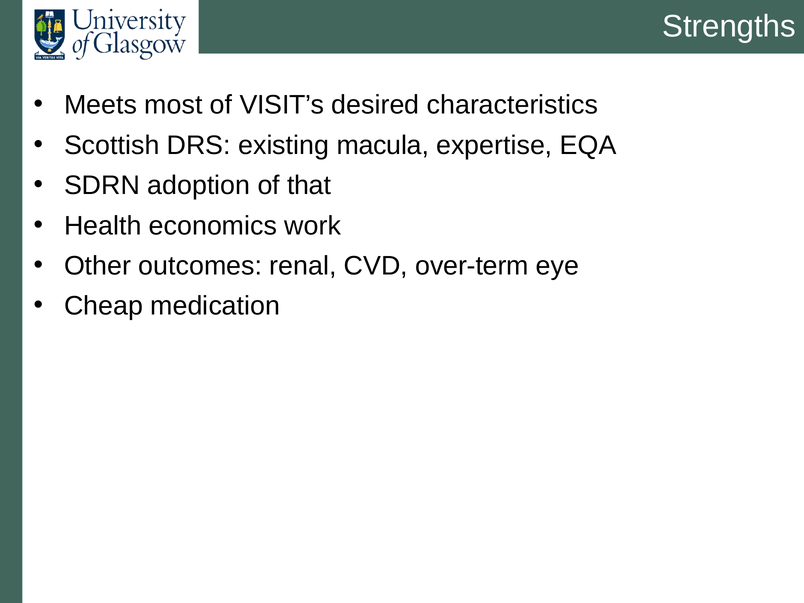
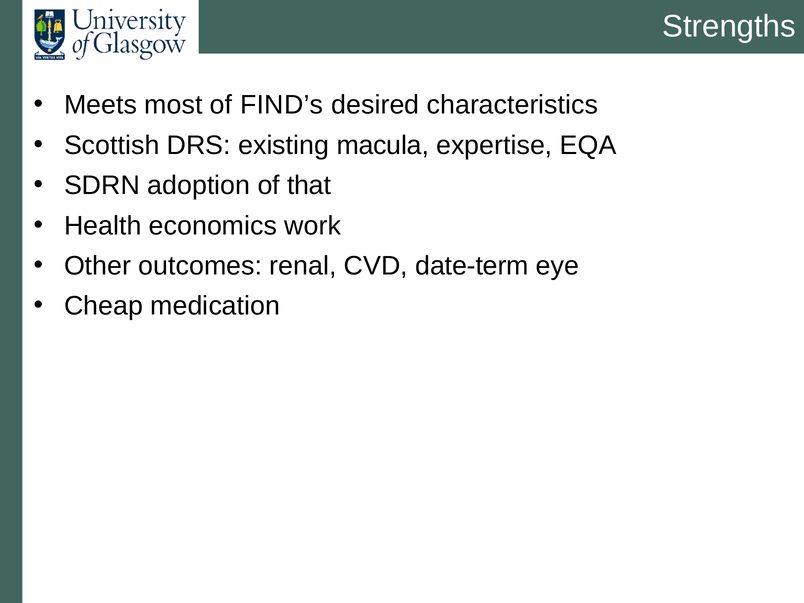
VISIT’s: VISIT’s -> FIND’s
over-term: over-term -> date-term
